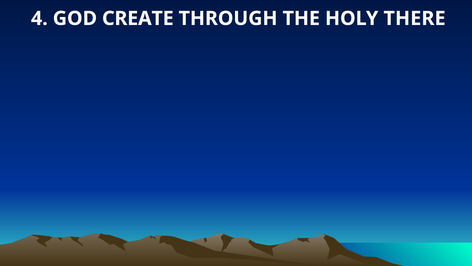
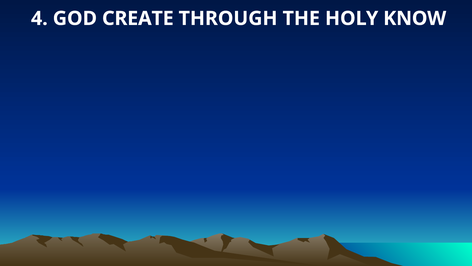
THERE: THERE -> KNOW
